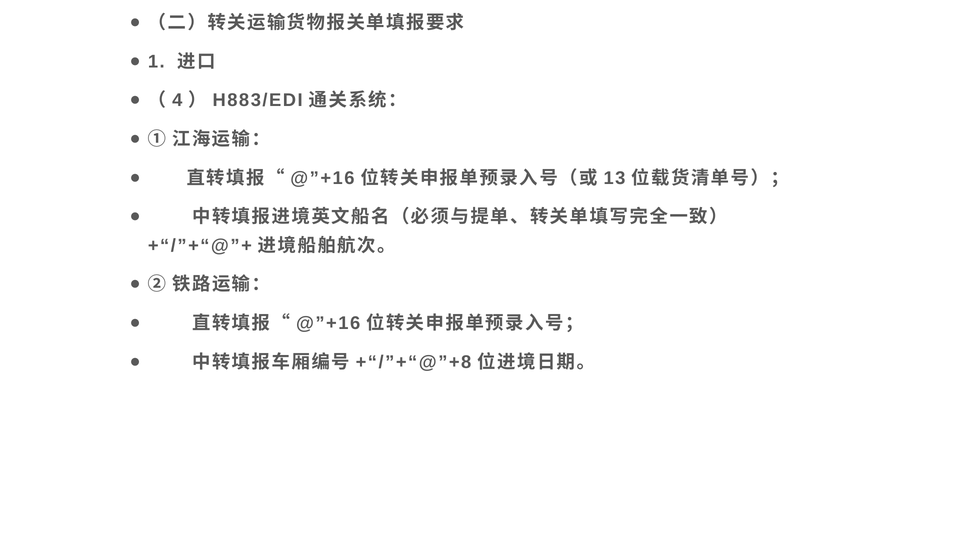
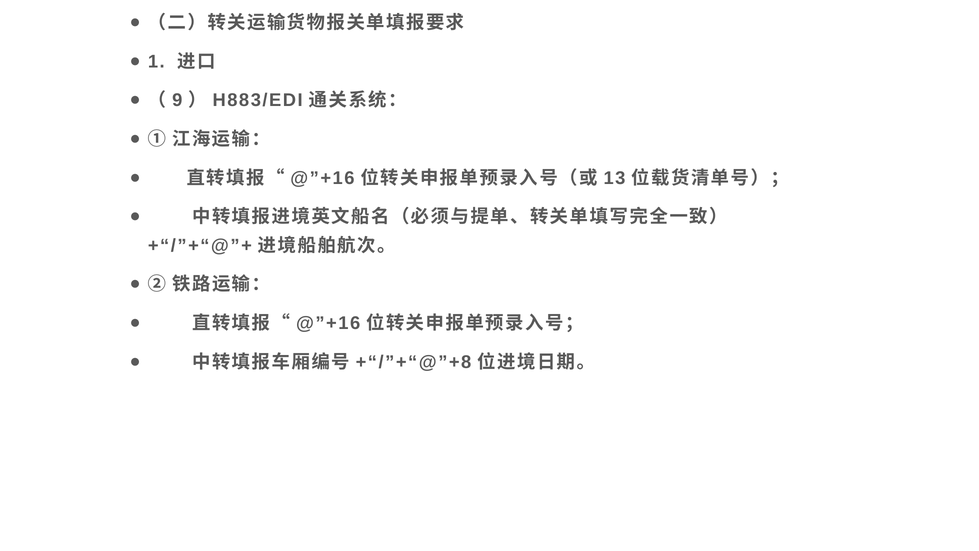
4: 4 -> 9
